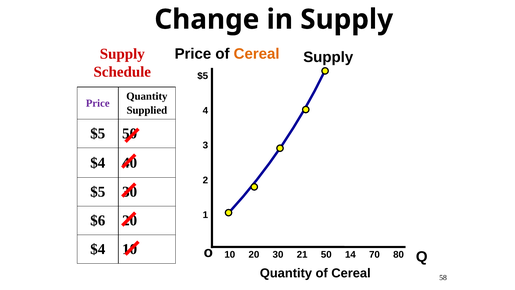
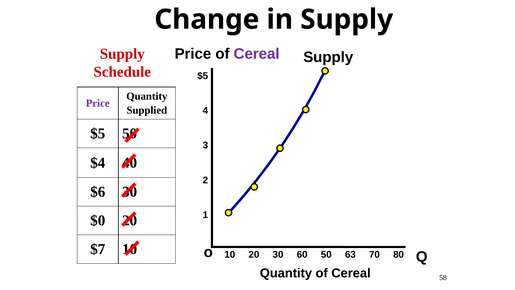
Cereal at (257, 54) colour: orange -> purple
$5 at (98, 192): $5 -> $6
$6: $6 -> $0
$4 at (98, 249): $4 -> $7
21: 21 -> 60
14: 14 -> 63
